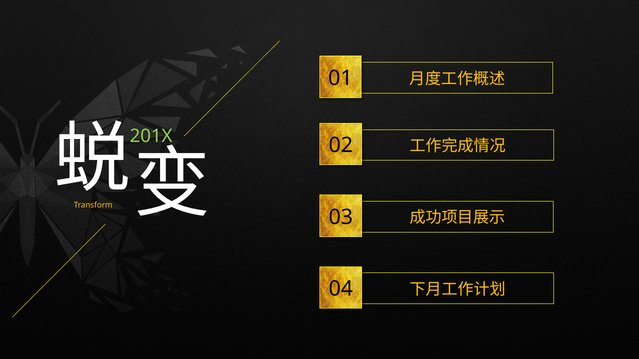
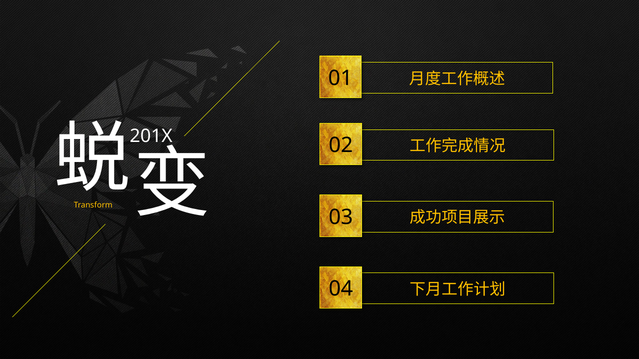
201X colour: light green -> white
